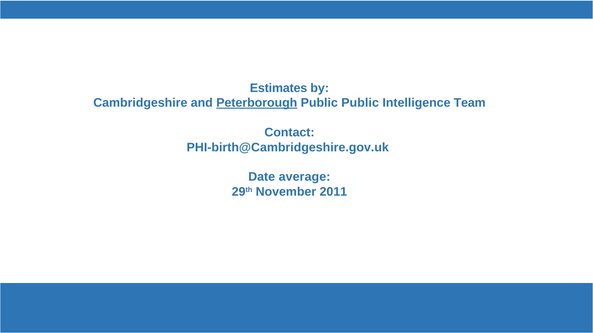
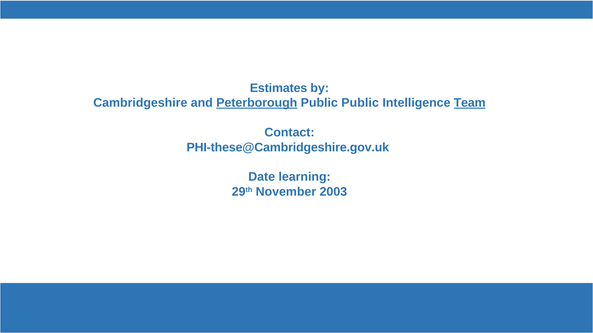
Team underline: none -> present
PHI-birth@Cambridgeshire.gov.uk: PHI-birth@Cambridgeshire.gov.uk -> PHI-these@Cambridgeshire.gov.uk
average: average -> learning
2011: 2011 -> 2003
